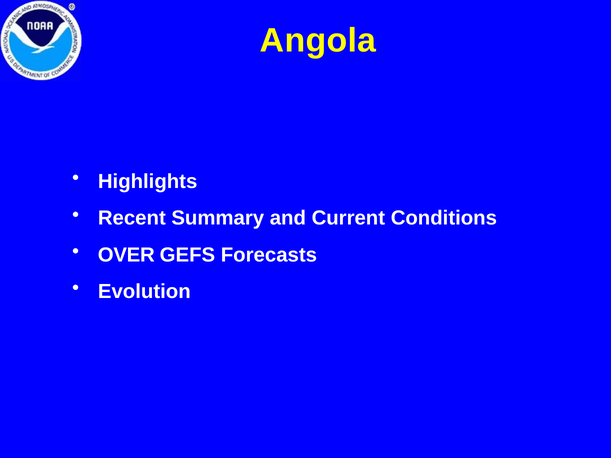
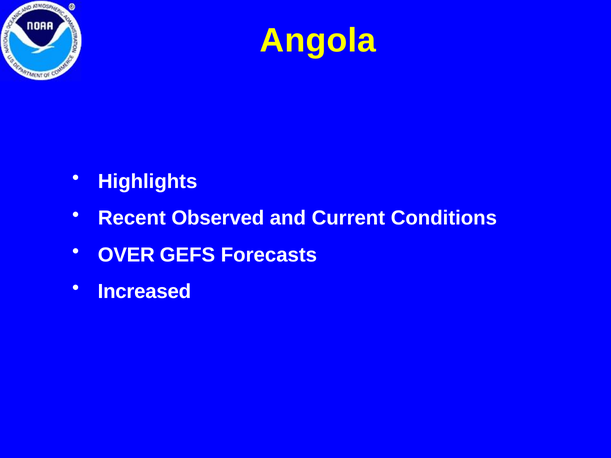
Summary: Summary -> Observed
Evolution: Evolution -> Increased
